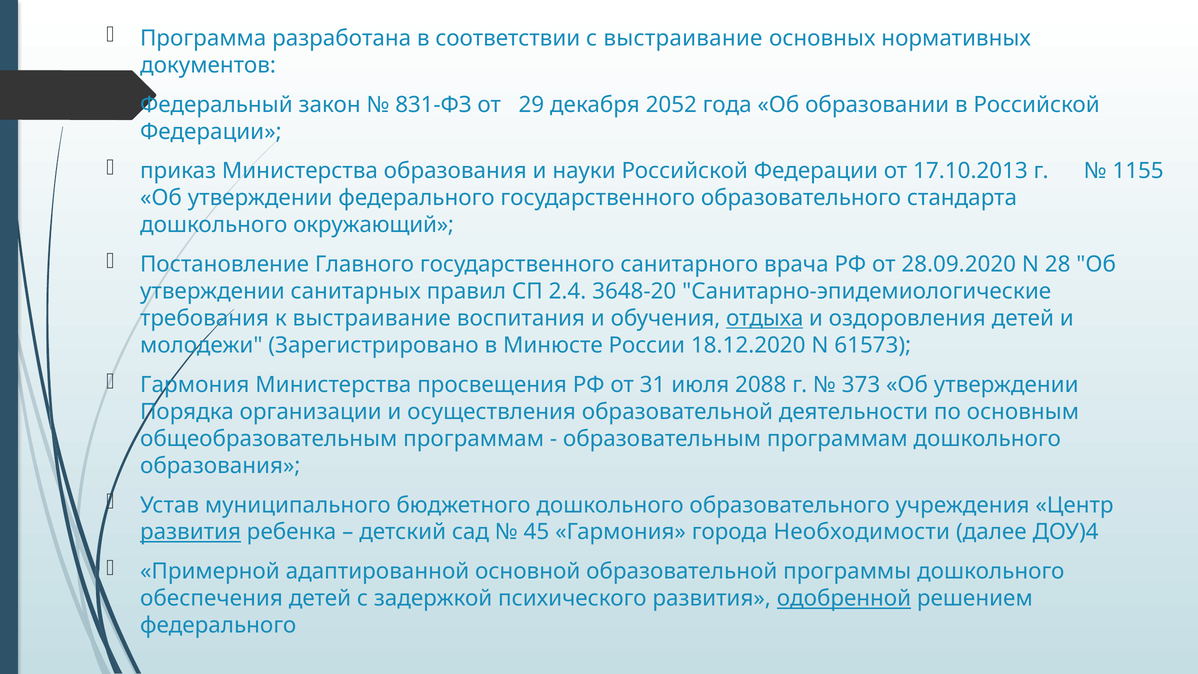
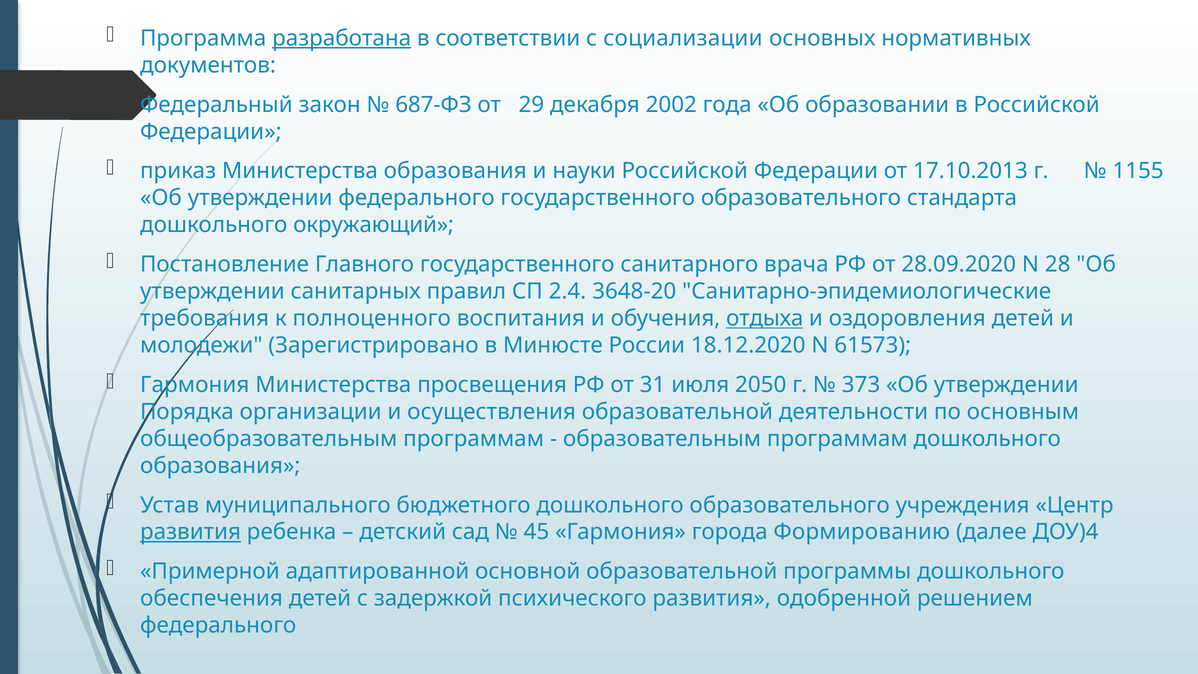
разработана underline: none -> present
с выстраивание: выстраивание -> социализации
831-ФЗ: 831-ФЗ -> 687-ФЗ
2052: 2052 -> 2002
к выстраивание: выстраивание -> полноценного
2088: 2088 -> 2050
Необходимости: Необходимости -> Формированию
одобренной underline: present -> none
